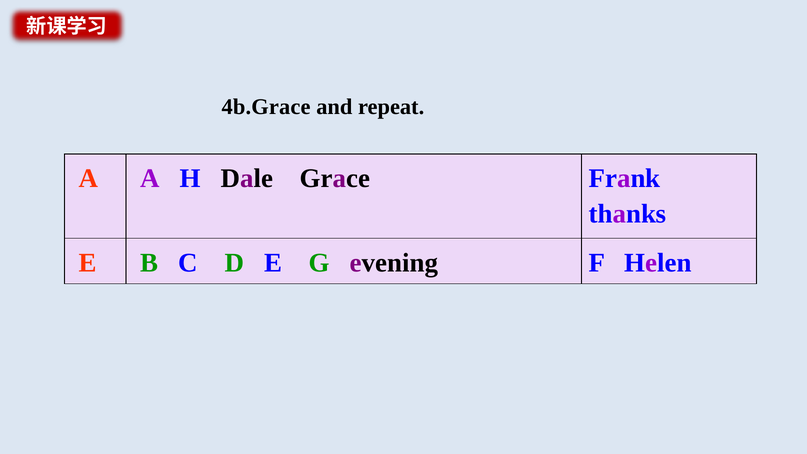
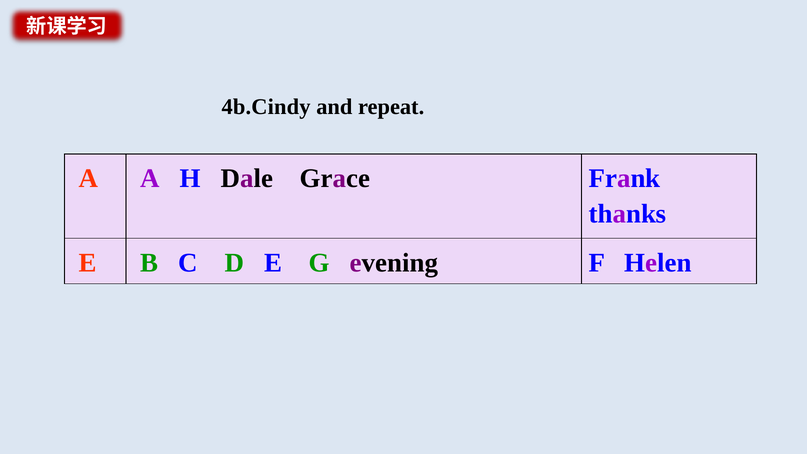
4b.Grace: 4b.Grace -> 4b.Cindy
